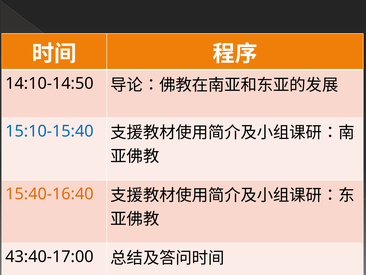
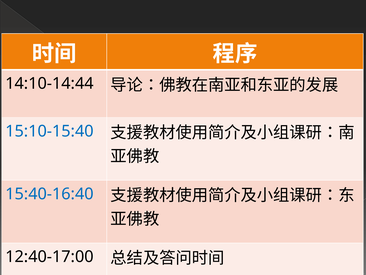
14:10-14:50: 14:10-14:50 -> 14:10-14:44
15:40-16:40 colour: orange -> blue
43:40-17:00: 43:40-17:00 -> 12:40-17:00
